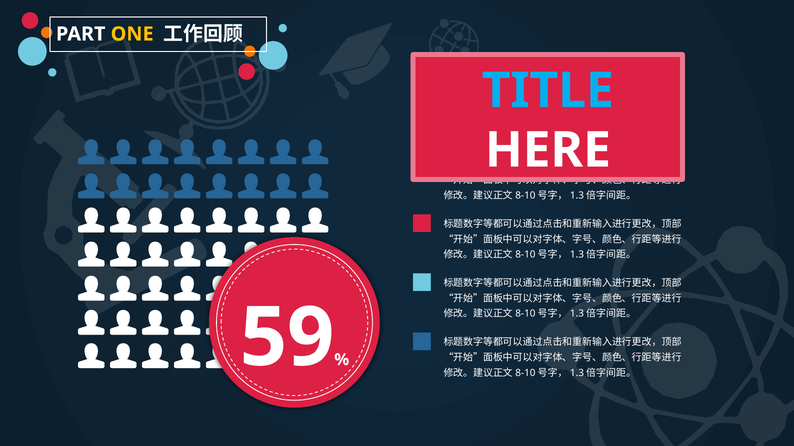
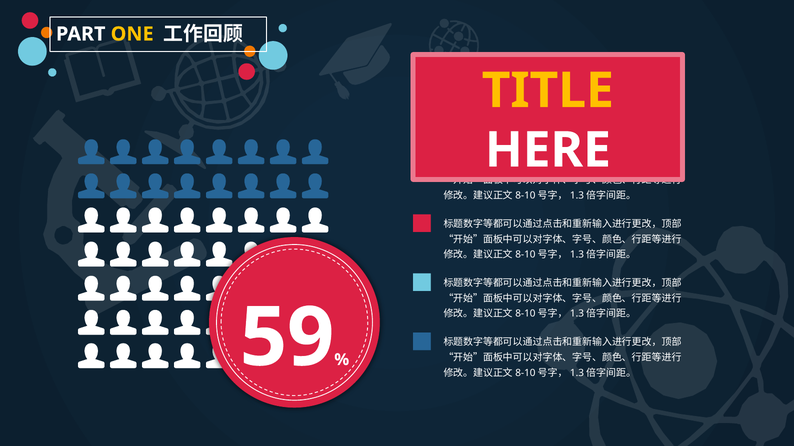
TITLE colour: light blue -> yellow
